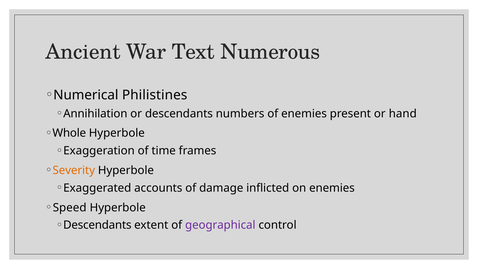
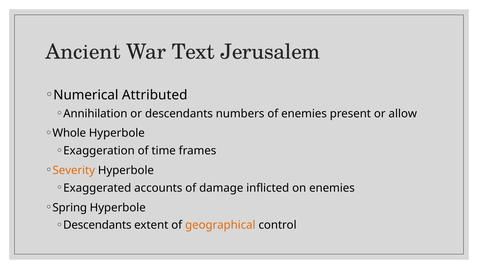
Numerous: Numerous -> Jerusalem
Philistines: Philistines -> Attributed
hand: hand -> allow
Speed: Speed -> Spring
geographical colour: purple -> orange
